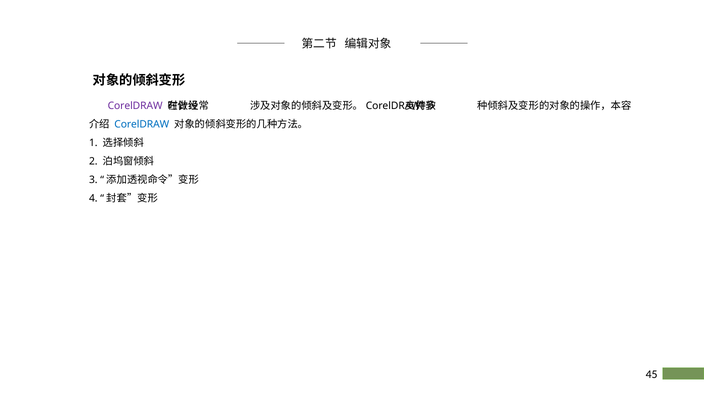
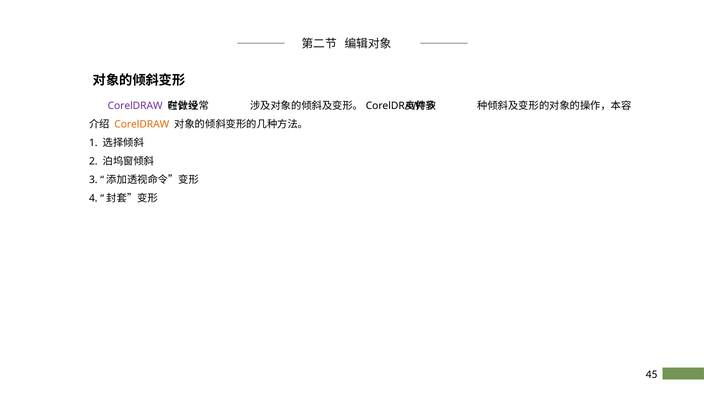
CorelDRAW at (142, 124) colour: blue -> orange
